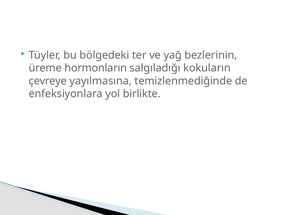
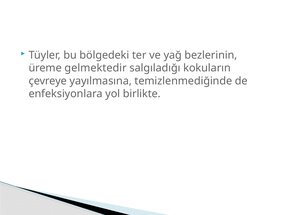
hormonların: hormonların -> gelmektedir
